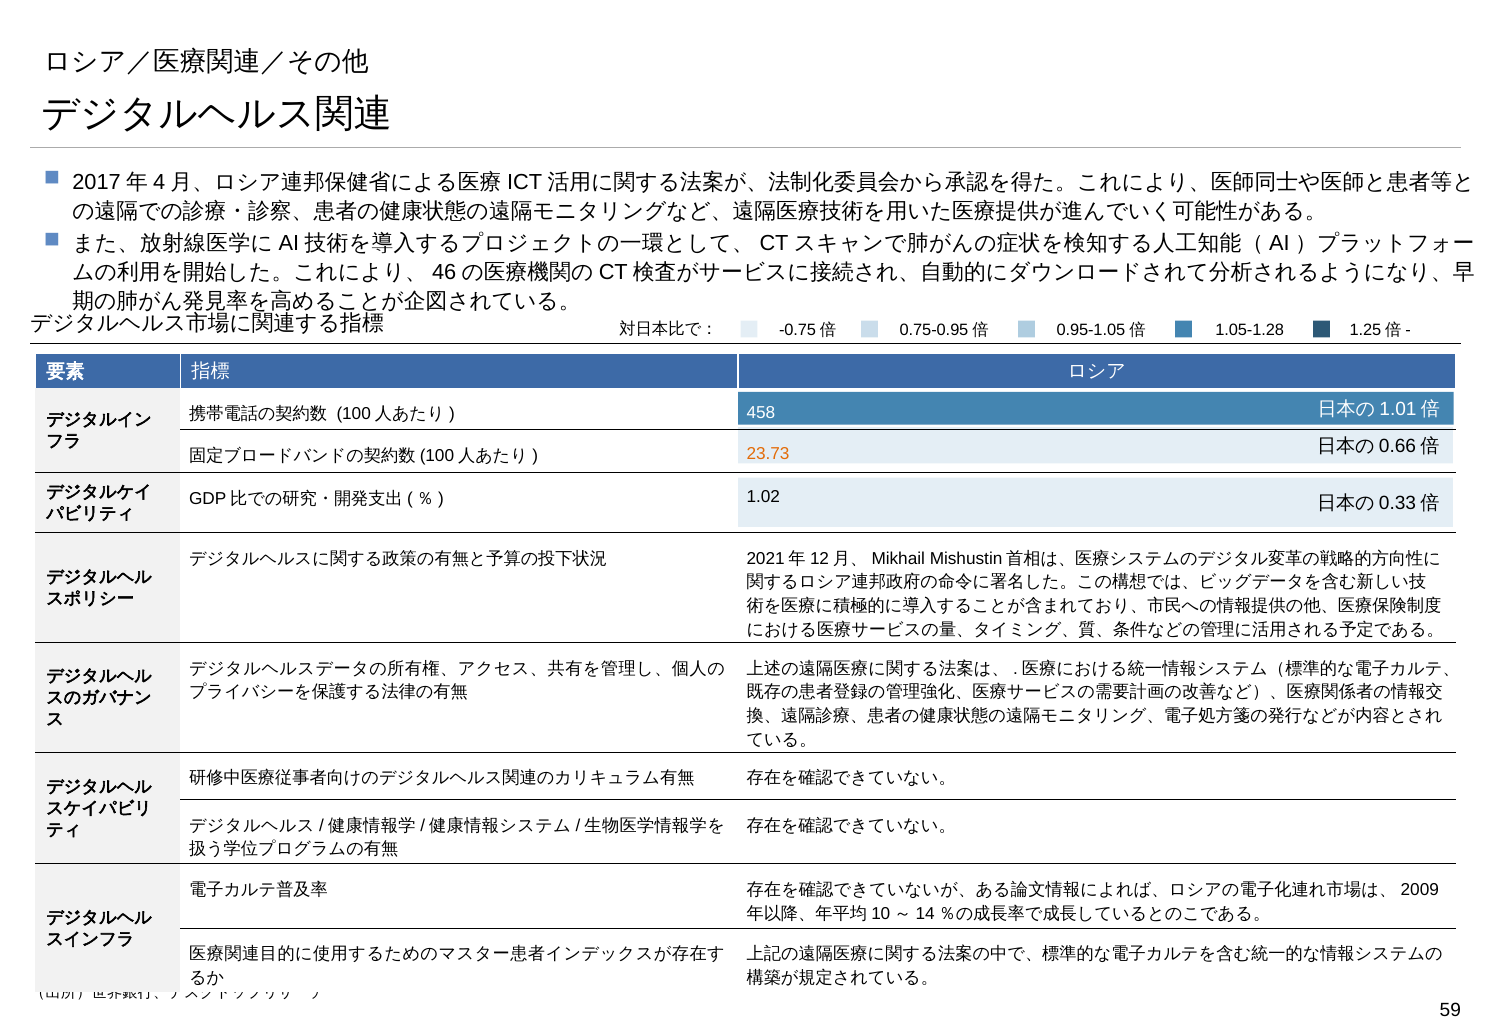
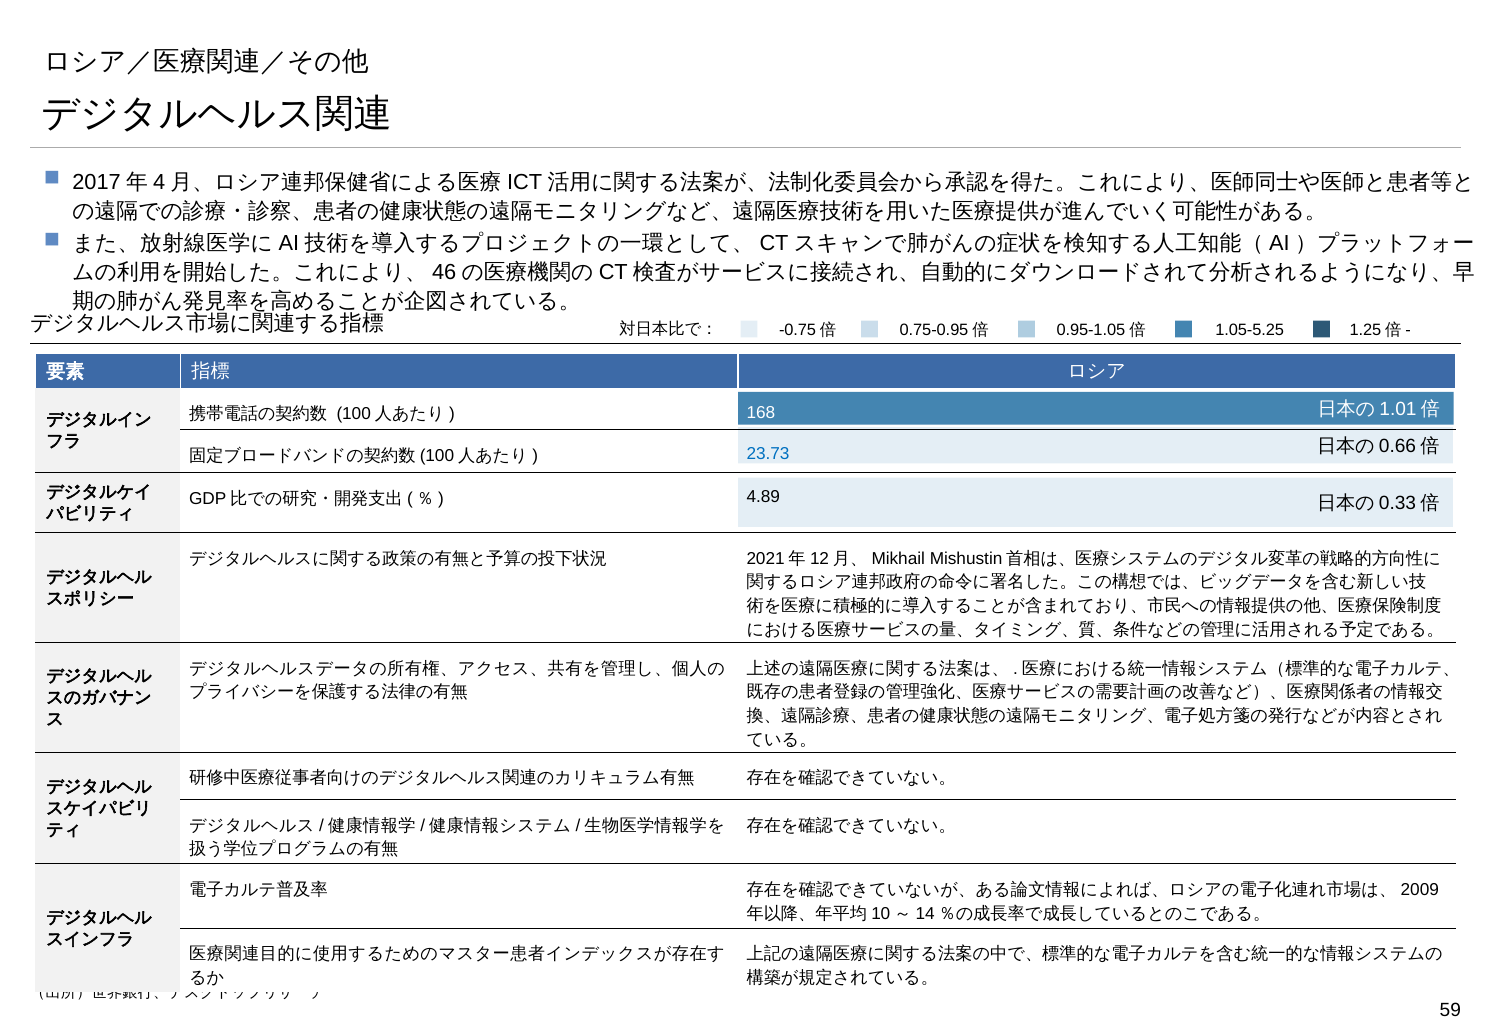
1.05-1.28: 1.05-1.28 -> 1.05-5.25
458: 458 -> 168
23.73 colour: orange -> blue
1.02: 1.02 -> 4.89
